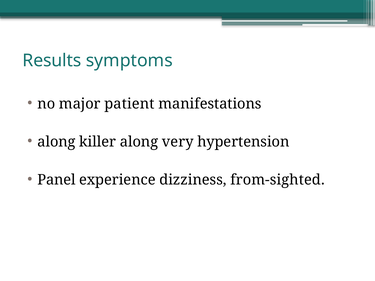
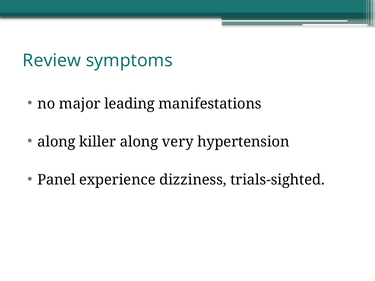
Results: Results -> Review
patient: patient -> leading
from-sighted: from-sighted -> trials-sighted
